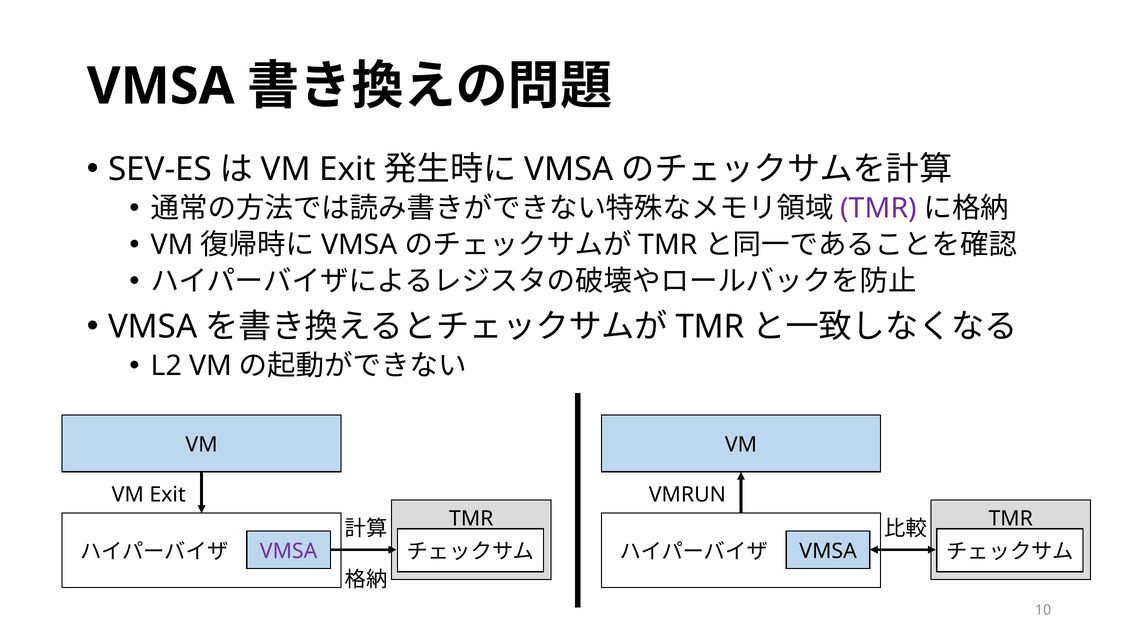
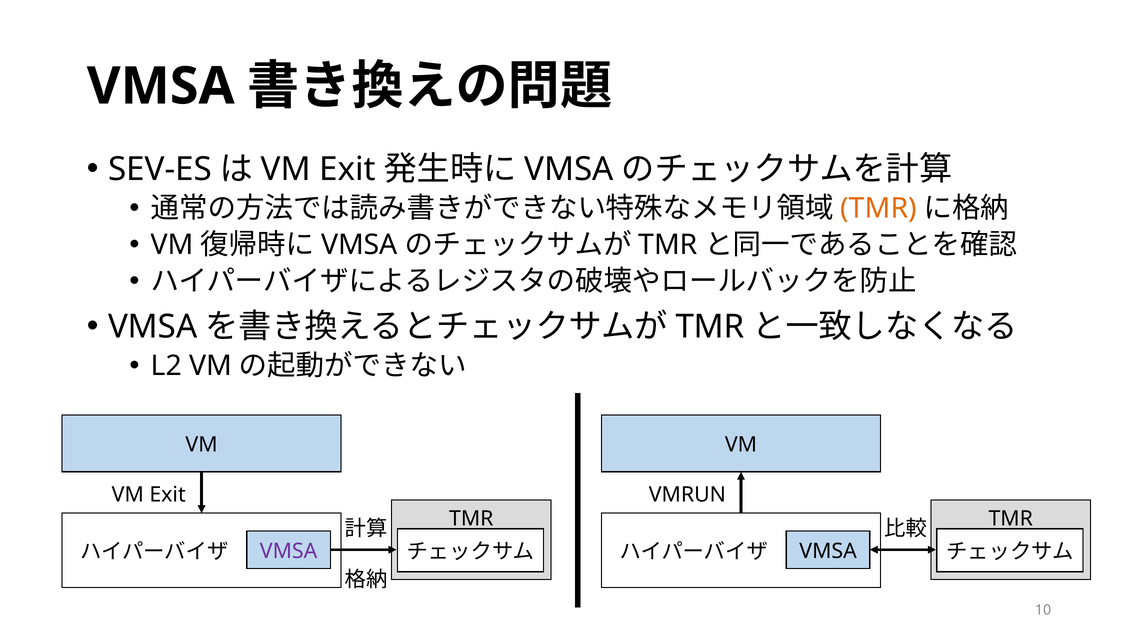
TMR at (879, 208) colour: purple -> orange
